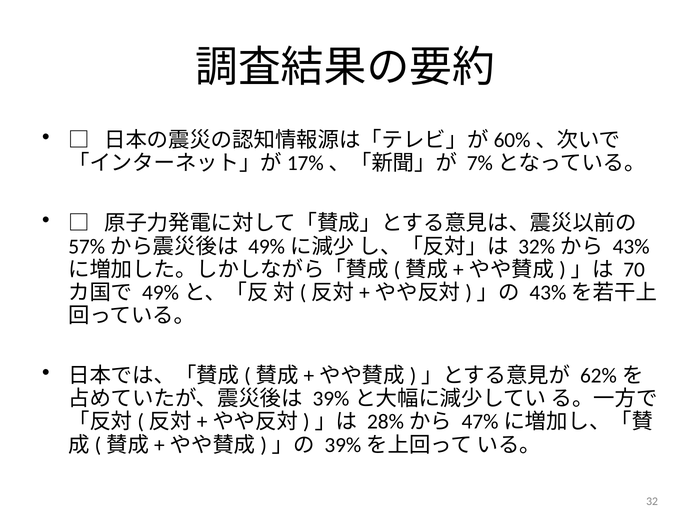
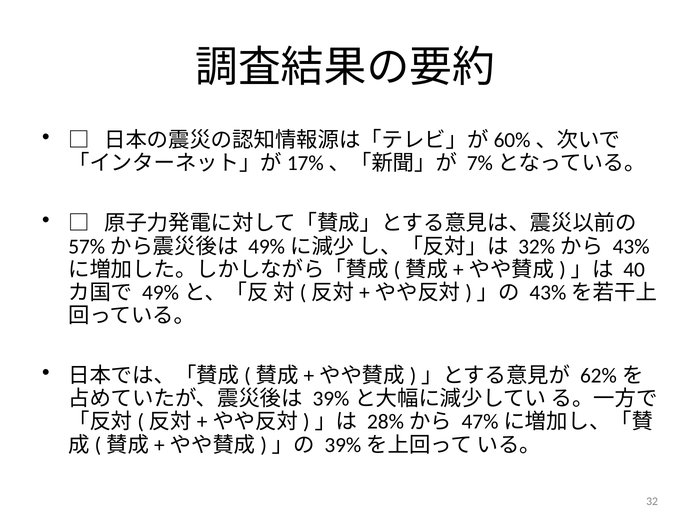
70: 70 -> 40
